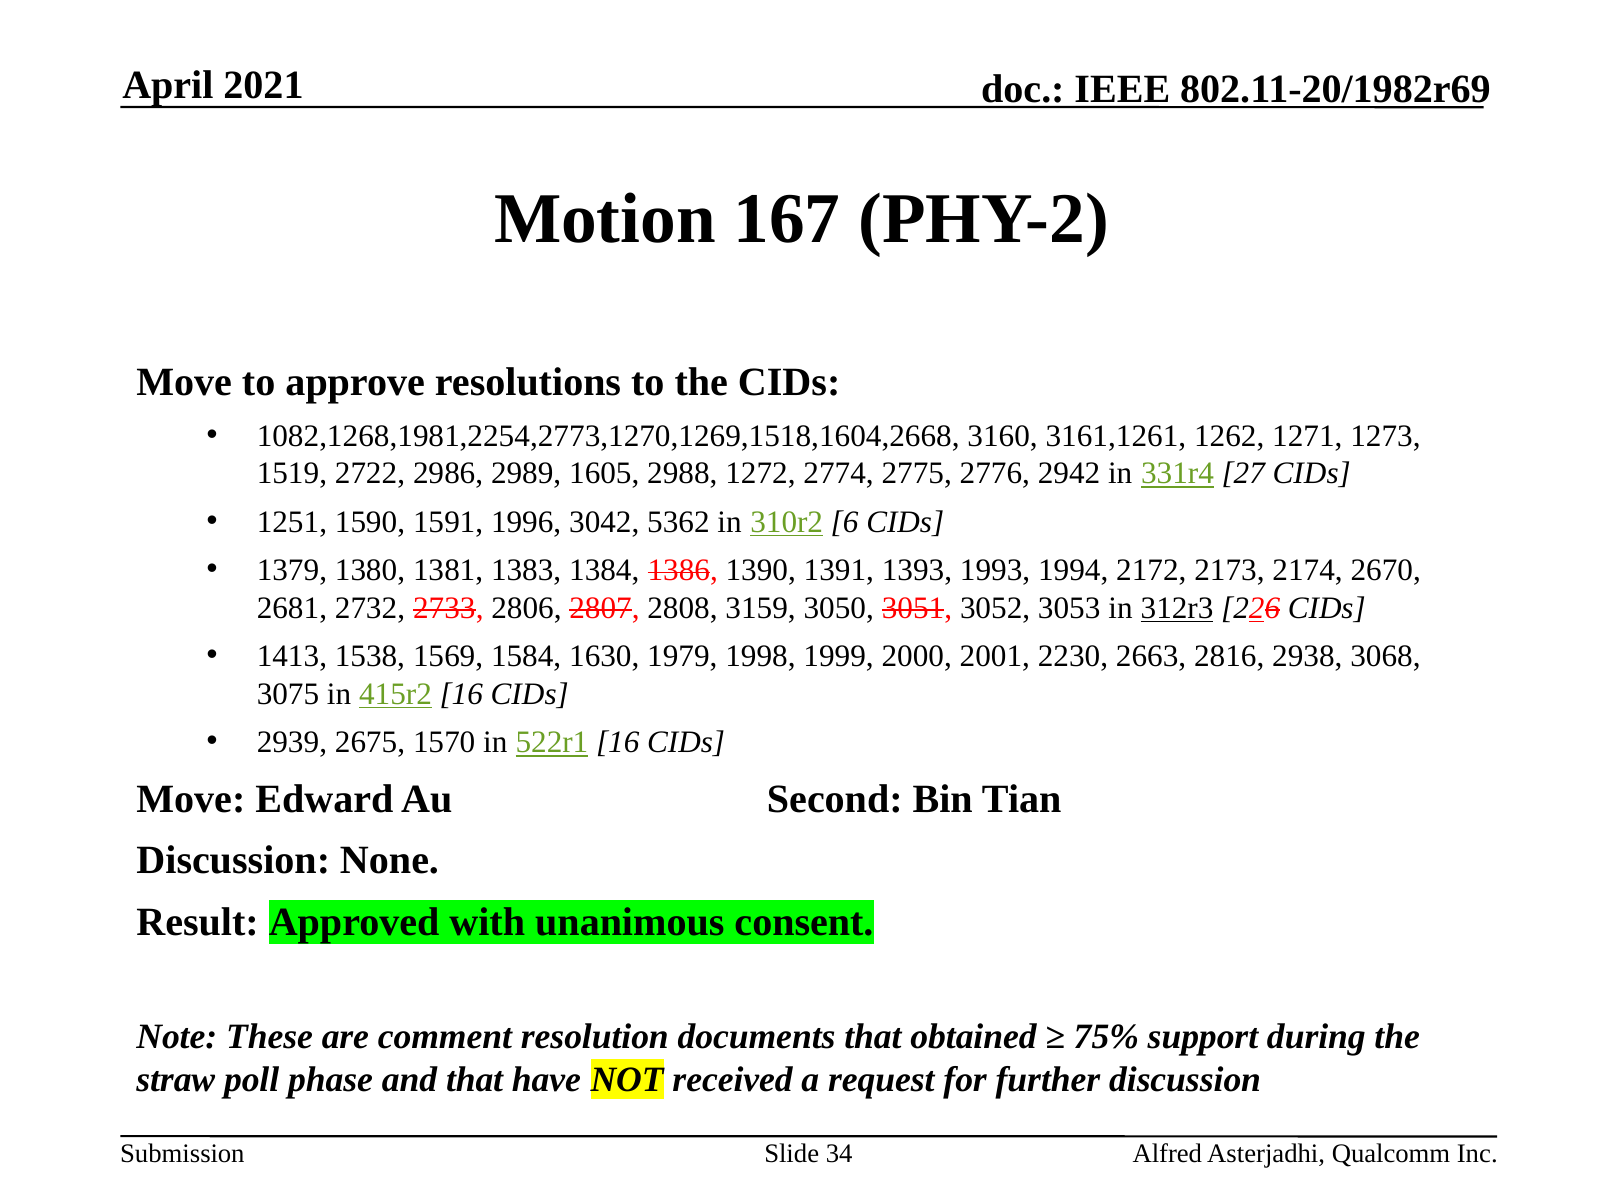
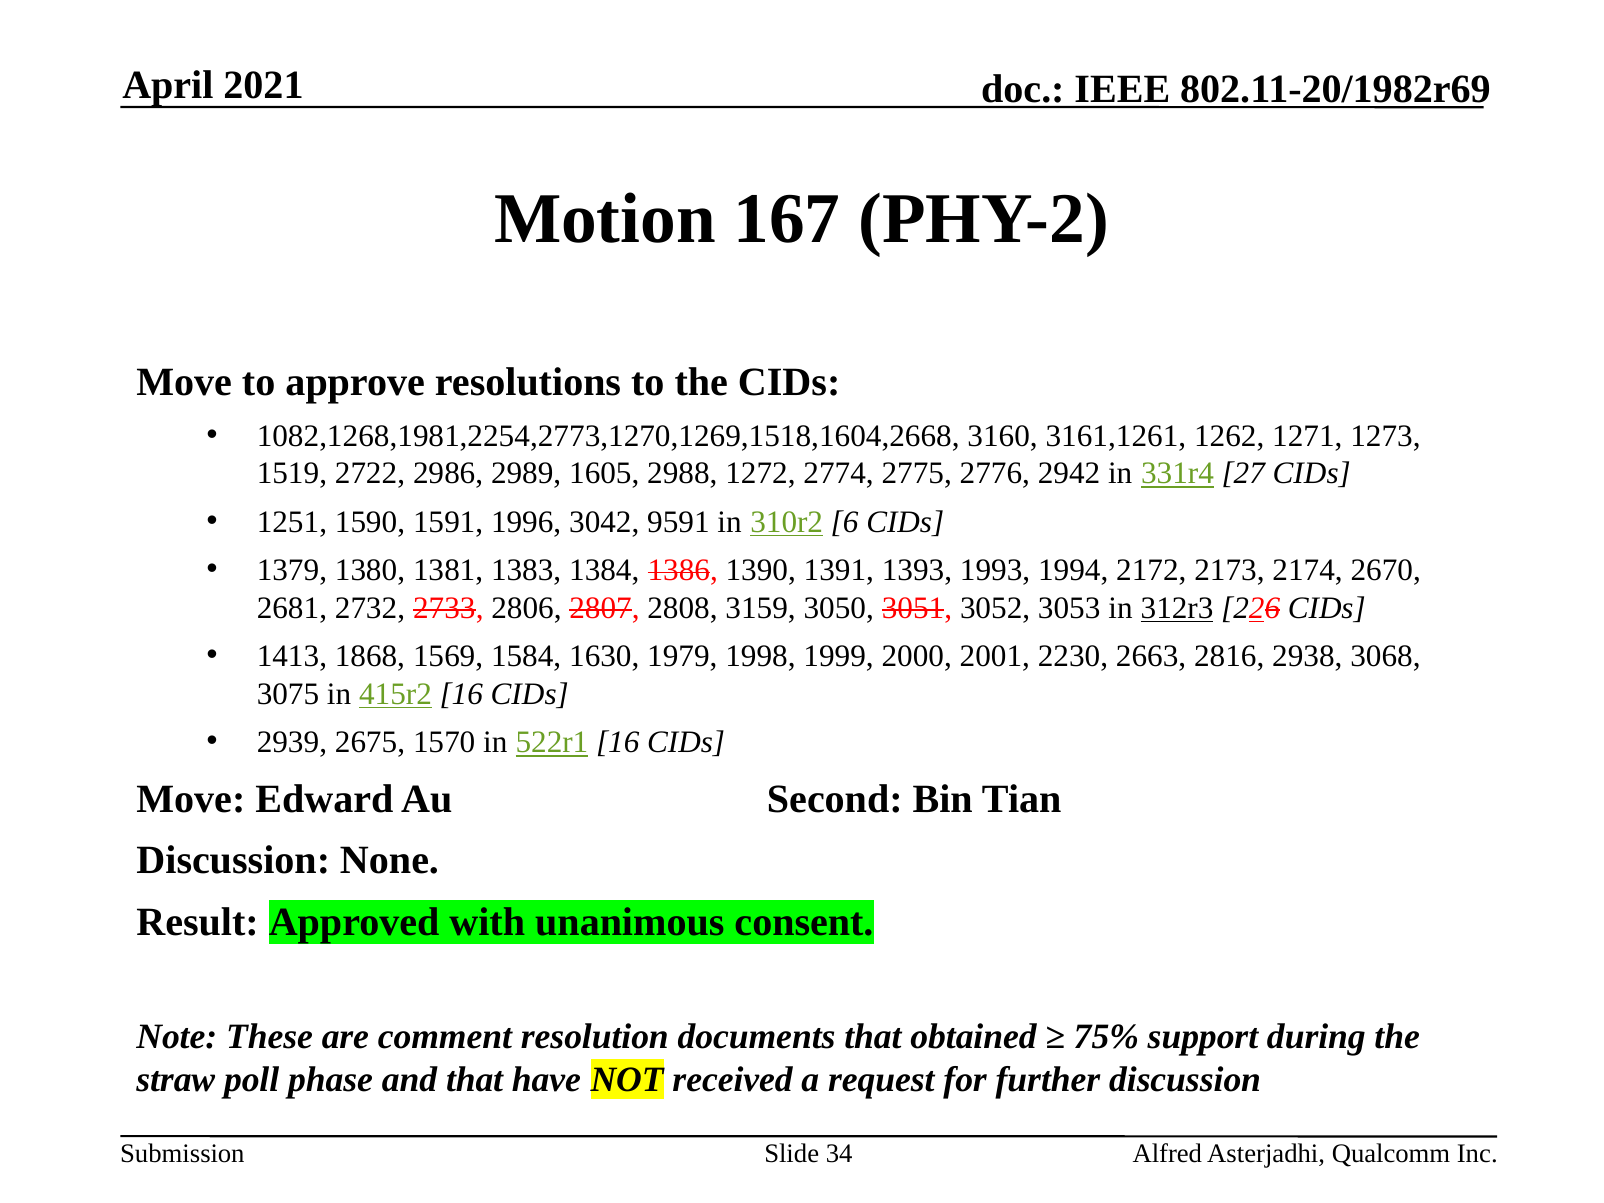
5362: 5362 -> 9591
1538: 1538 -> 1868
